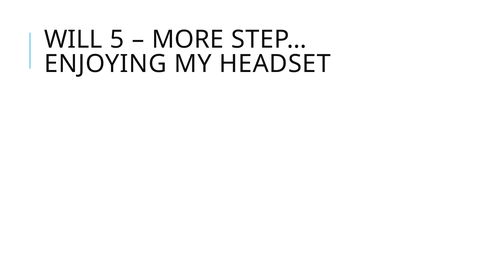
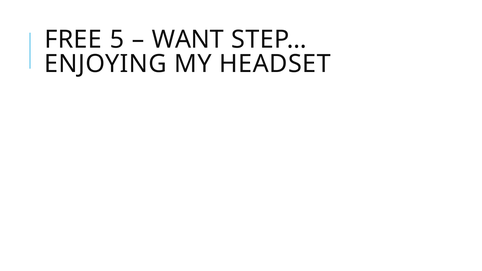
WILL: WILL -> FREE
MORE: MORE -> WANT
